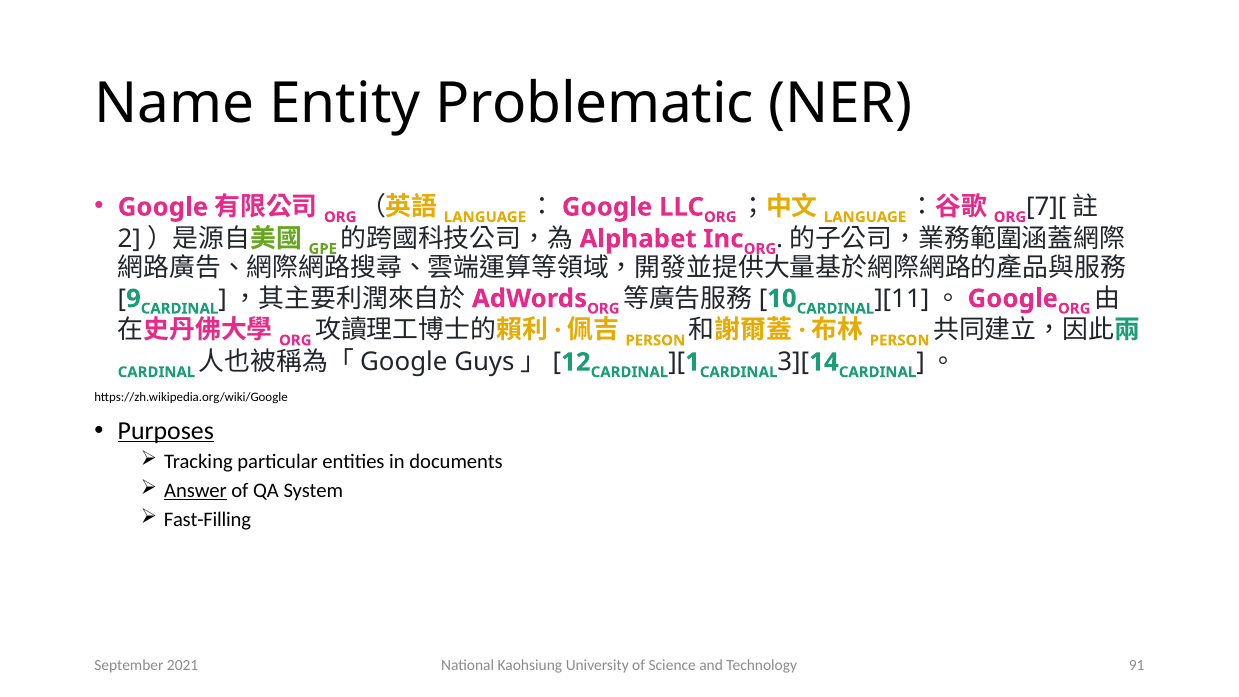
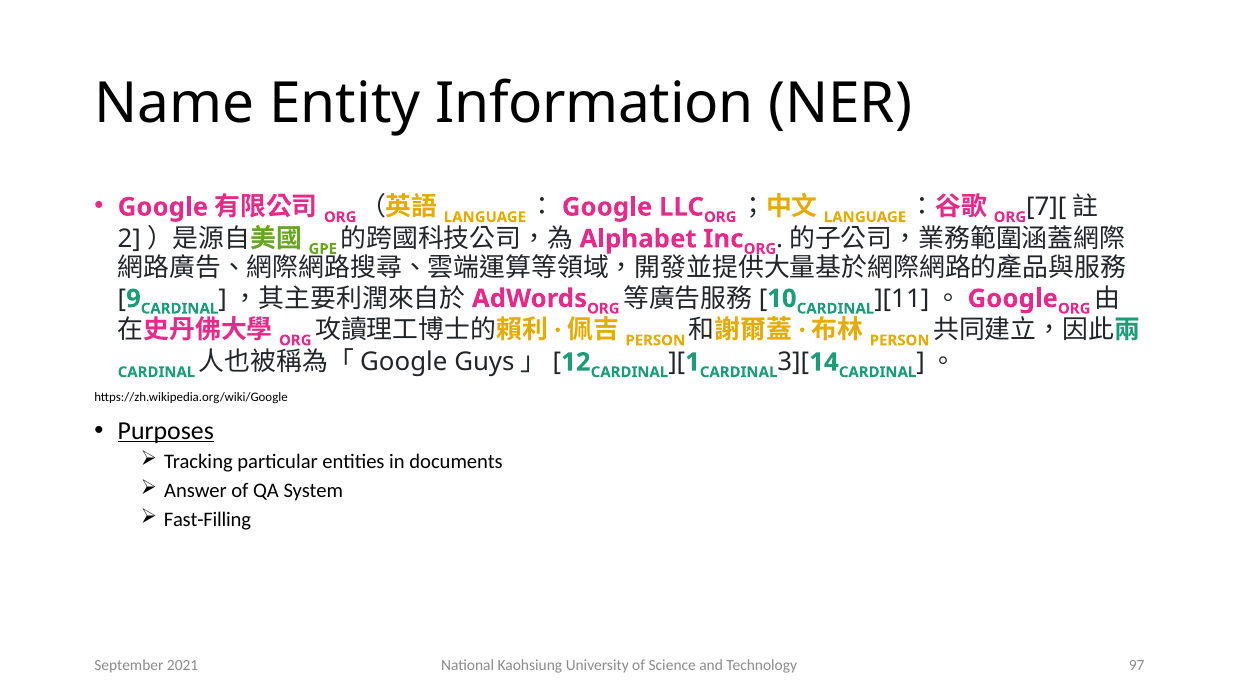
Problematic: Problematic -> Information
Answer underline: present -> none
91: 91 -> 97
